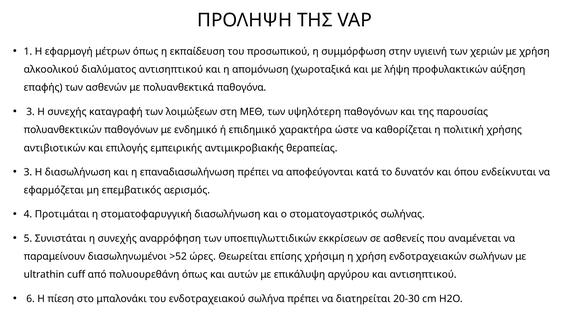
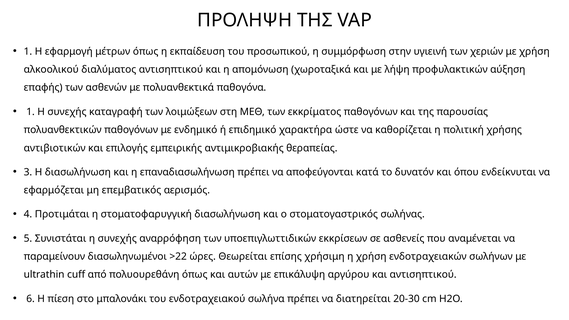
3 at (30, 112): 3 -> 1
υψηλότερη: υψηλότερη -> εκκρίματος
>52: >52 -> >22
